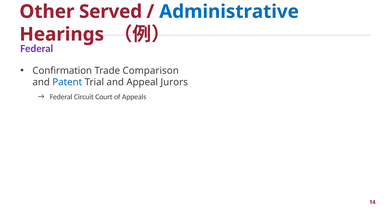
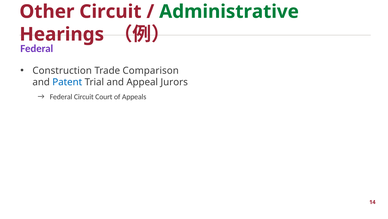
Other Served: Served -> Circuit
Administrative colour: blue -> green
Confirmation: Confirmation -> Construction
